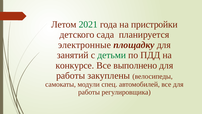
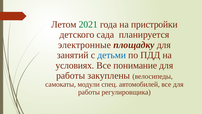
детьми colour: green -> blue
конкурсе: конкурсе -> условиях
выполнено: выполнено -> понимание
